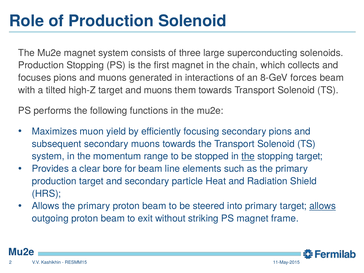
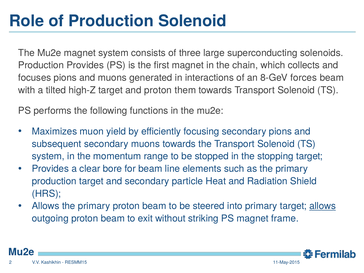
Production Stopping: Stopping -> Provides
target and muons: muons -> proton
the at (248, 156) underline: present -> none
